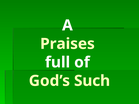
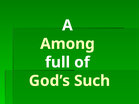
Praises: Praises -> Among
